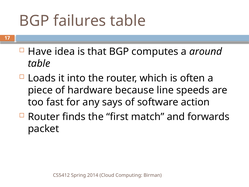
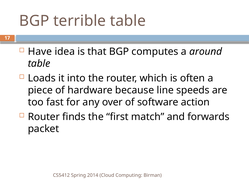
failures: failures -> terrible
says: says -> over
